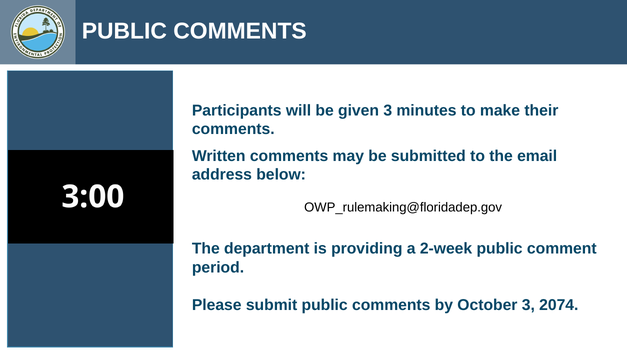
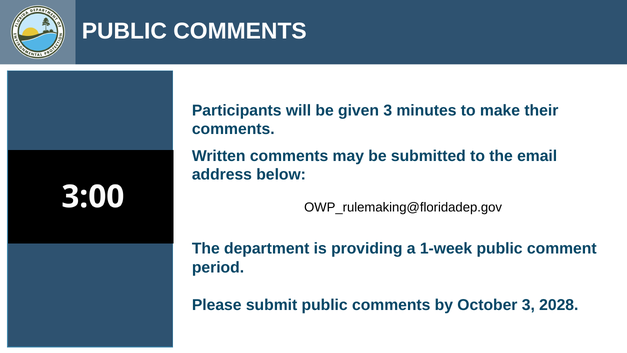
2-week: 2-week -> 1-week
2074: 2074 -> 2028
